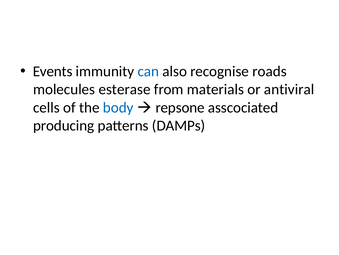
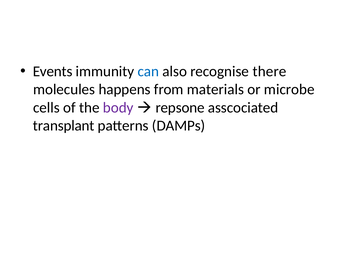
roads: roads -> there
esterase: esterase -> happens
antiviral: antiviral -> microbe
body colour: blue -> purple
producing: producing -> transplant
